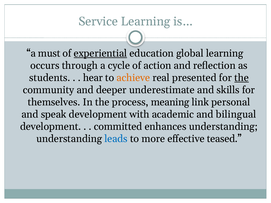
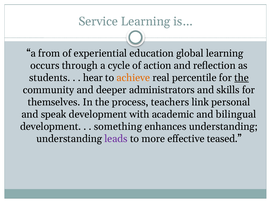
must: must -> from
experiential underline: present -> none
presented: presented -> percentile
underestimate: underestimate -> administrators
meaning: meaning -> teachers
committed: committed -> something
leads colour: blue -> purple
